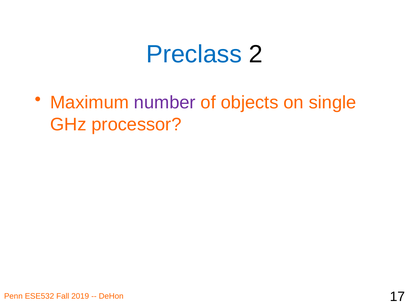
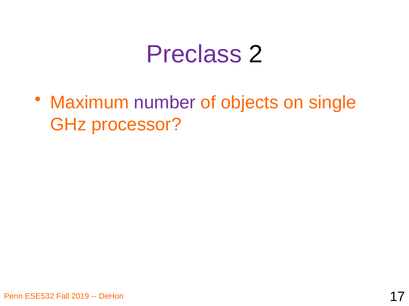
Preclass colour: blue -> purple
